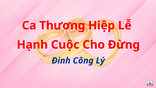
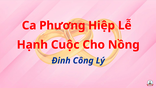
Thương: Thương -> Phương
Đừng: Đừng -> Nồng
